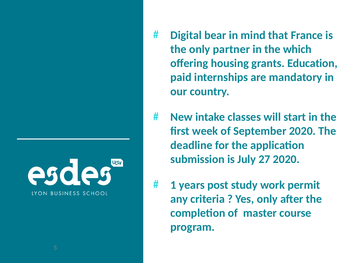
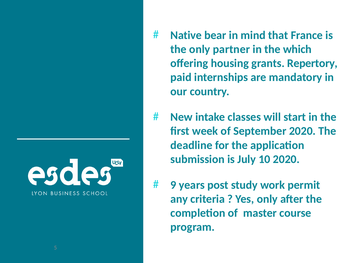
Digital: Digital -> Native
Education: Education -> Repertory
27: 27 -> 10
1: 1 -> 9
